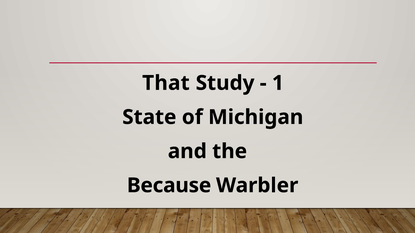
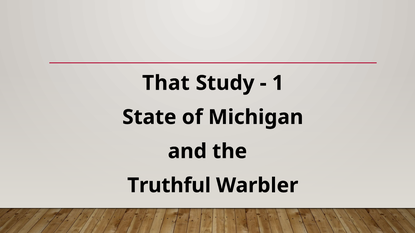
Because: Because -> Truthful
